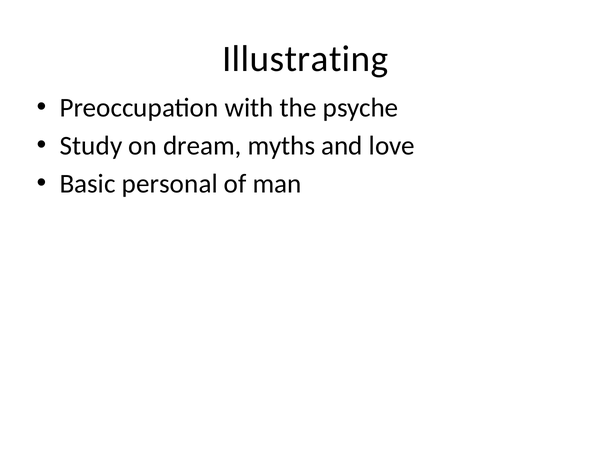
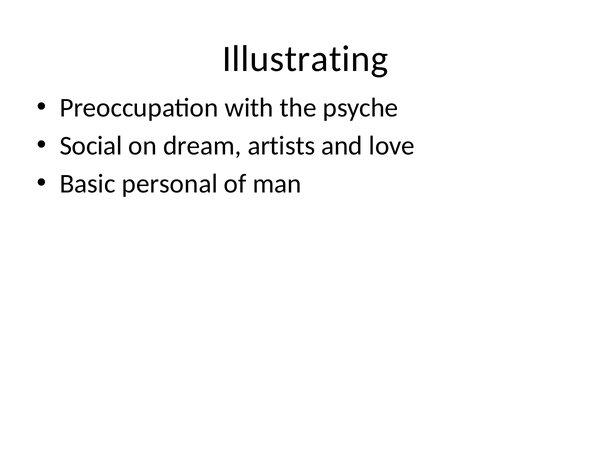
Study: Study -> Social
myths: myths -> artists
